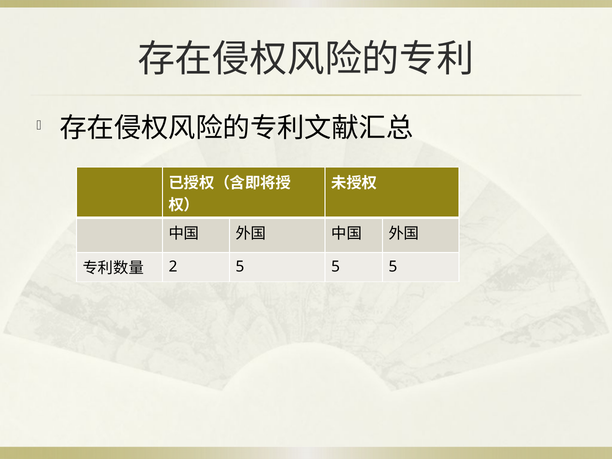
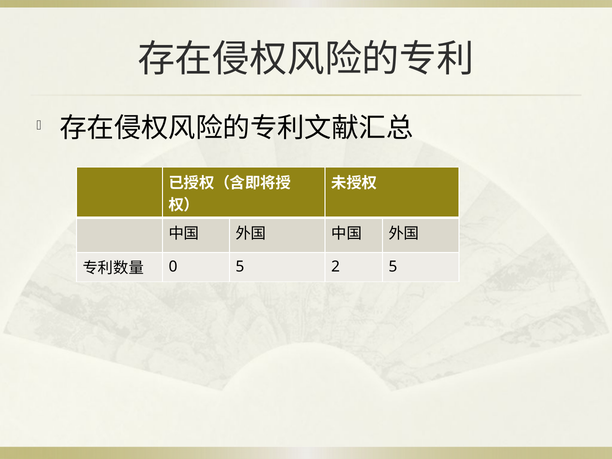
2: 2 -> 0
5 at (336, 267): 5 -> 2
